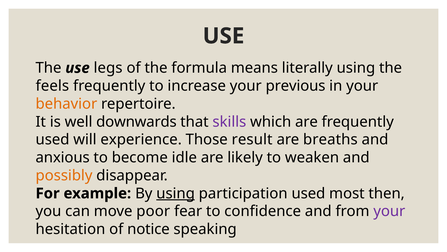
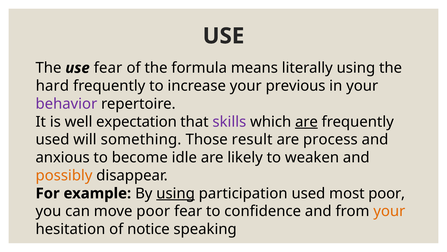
use legs: legs -> fear
feels: feels -> hard
behavior colour: orange -> purple
downwards: downwards -> expectation
are at (306, 121) underline: none -> present
experience: experience -> something
breaths: breaths -> process
most then: then -> poor
your at (389, 211) colour: purple -> orange
